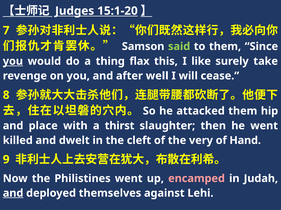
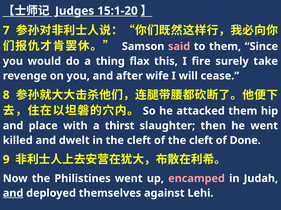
said colour: light green -> pink
you at (13, 61) underline: present -> none
like: like -> fire
well: well -> wife
of the very: very -> cleft
Hand: Hand -> Done
